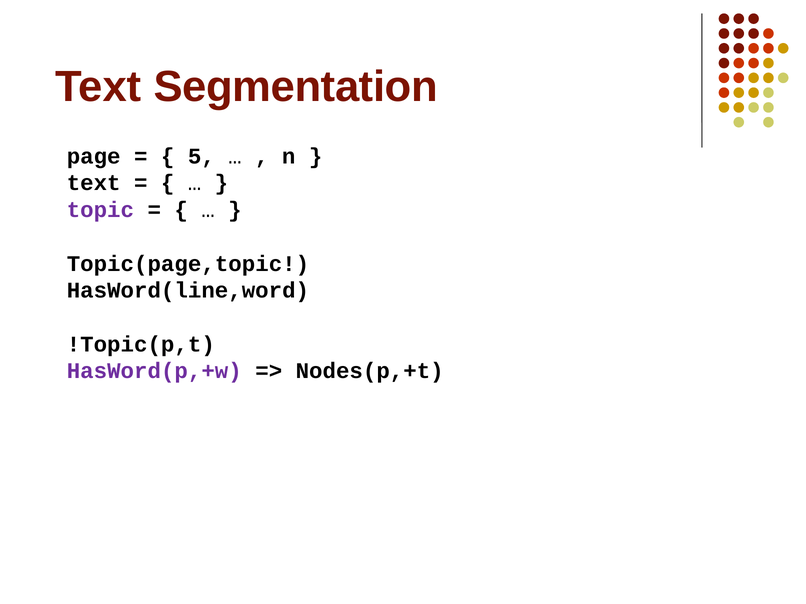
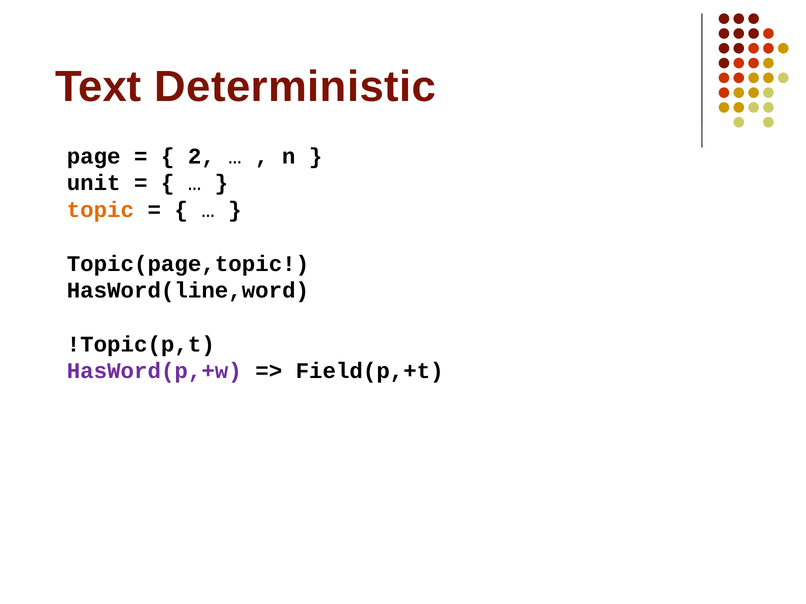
Segmentation: Segmentation -> Deterministic
5: 5 -> 2
text at (94, 183): text -> unit
topic colour: purple -> orange
Nodes(p,+t: Nodes(p,+t -> Field(p,+t
